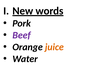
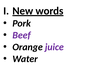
juice colour: orange -> purple
